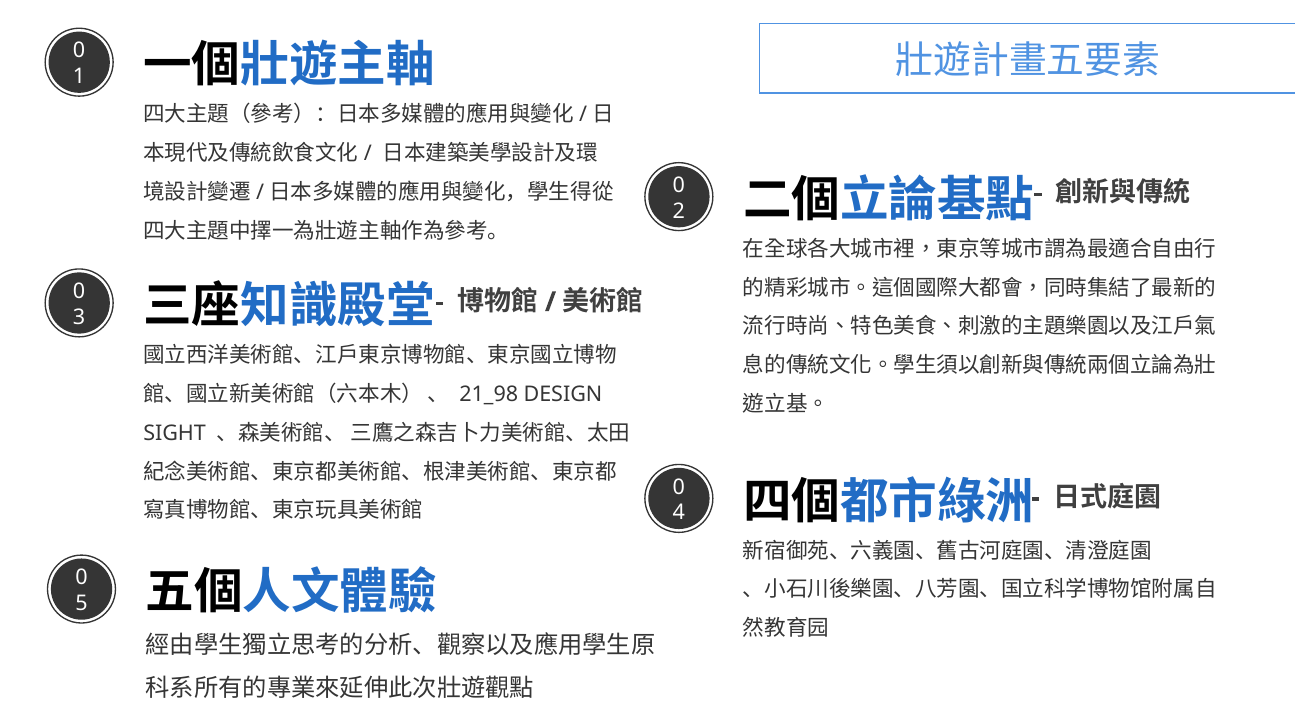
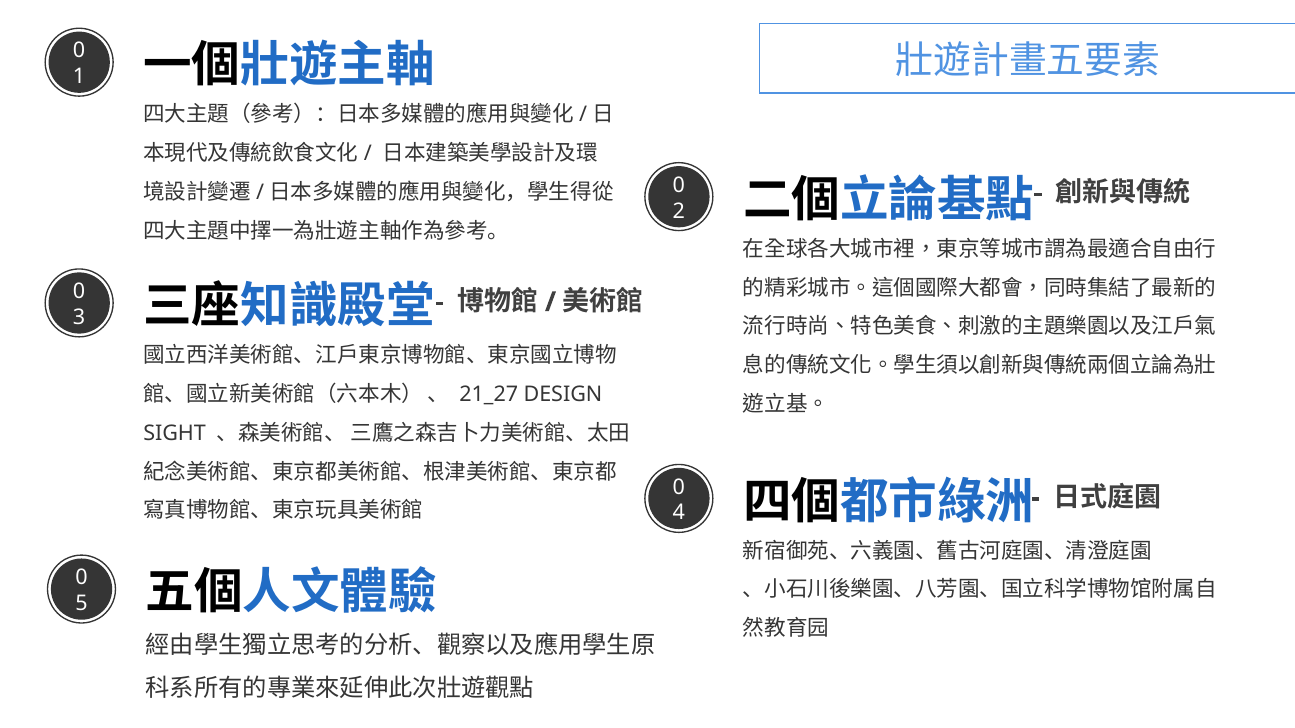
21_98: 21_98 -> 21_27
